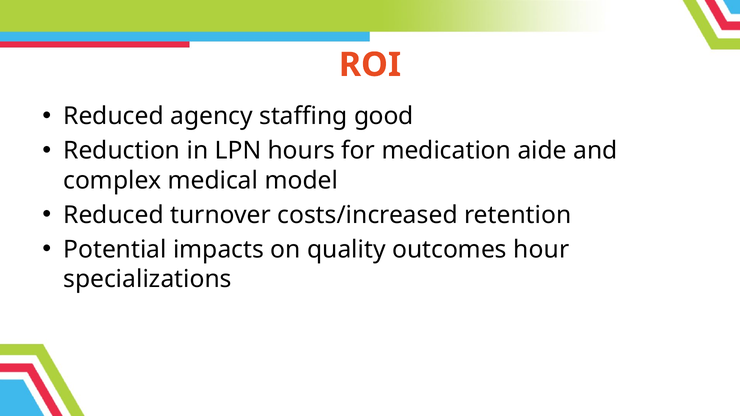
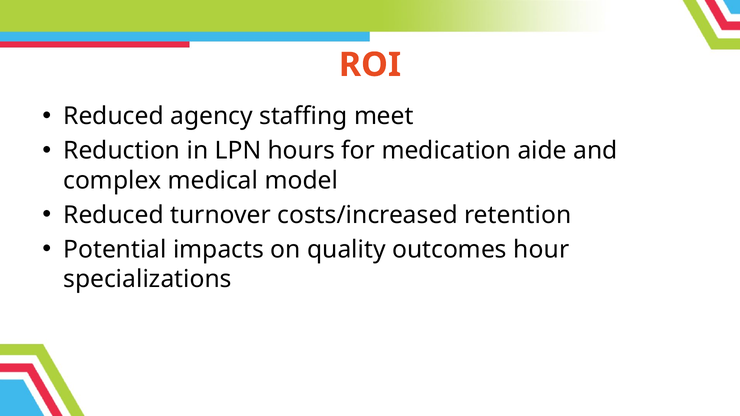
good: good -> meet
